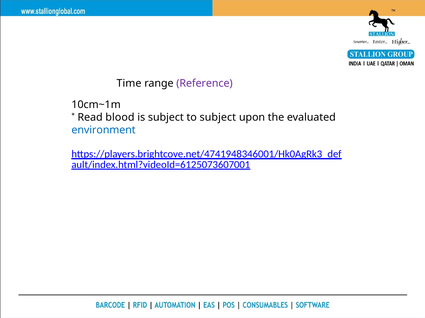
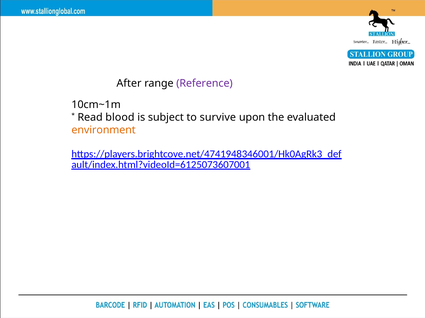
Time: Time -> After
to subject: subject -> survive
environment colour: blue -> orange
